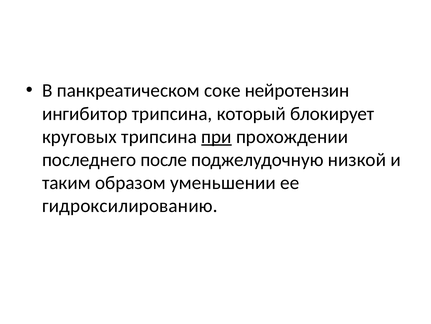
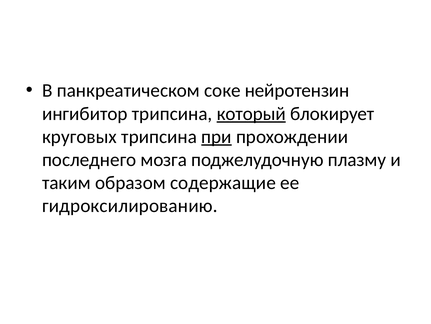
который underline: none -> present
после: после -> мозга
низкой: низкой -> плазму
уменьшении: уменьшении -> содержащие
